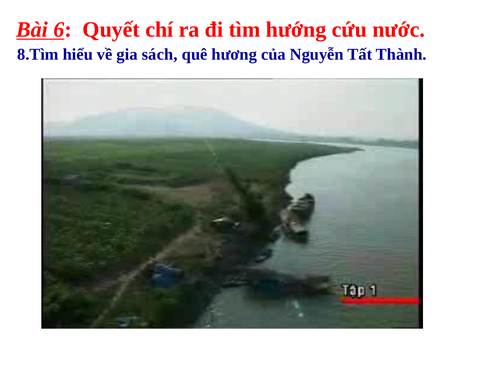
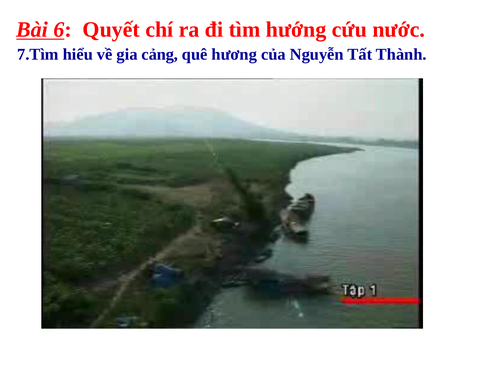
8.Tìm: 8.Tìm -> 7.Tìm
sách: sách -> cảng
